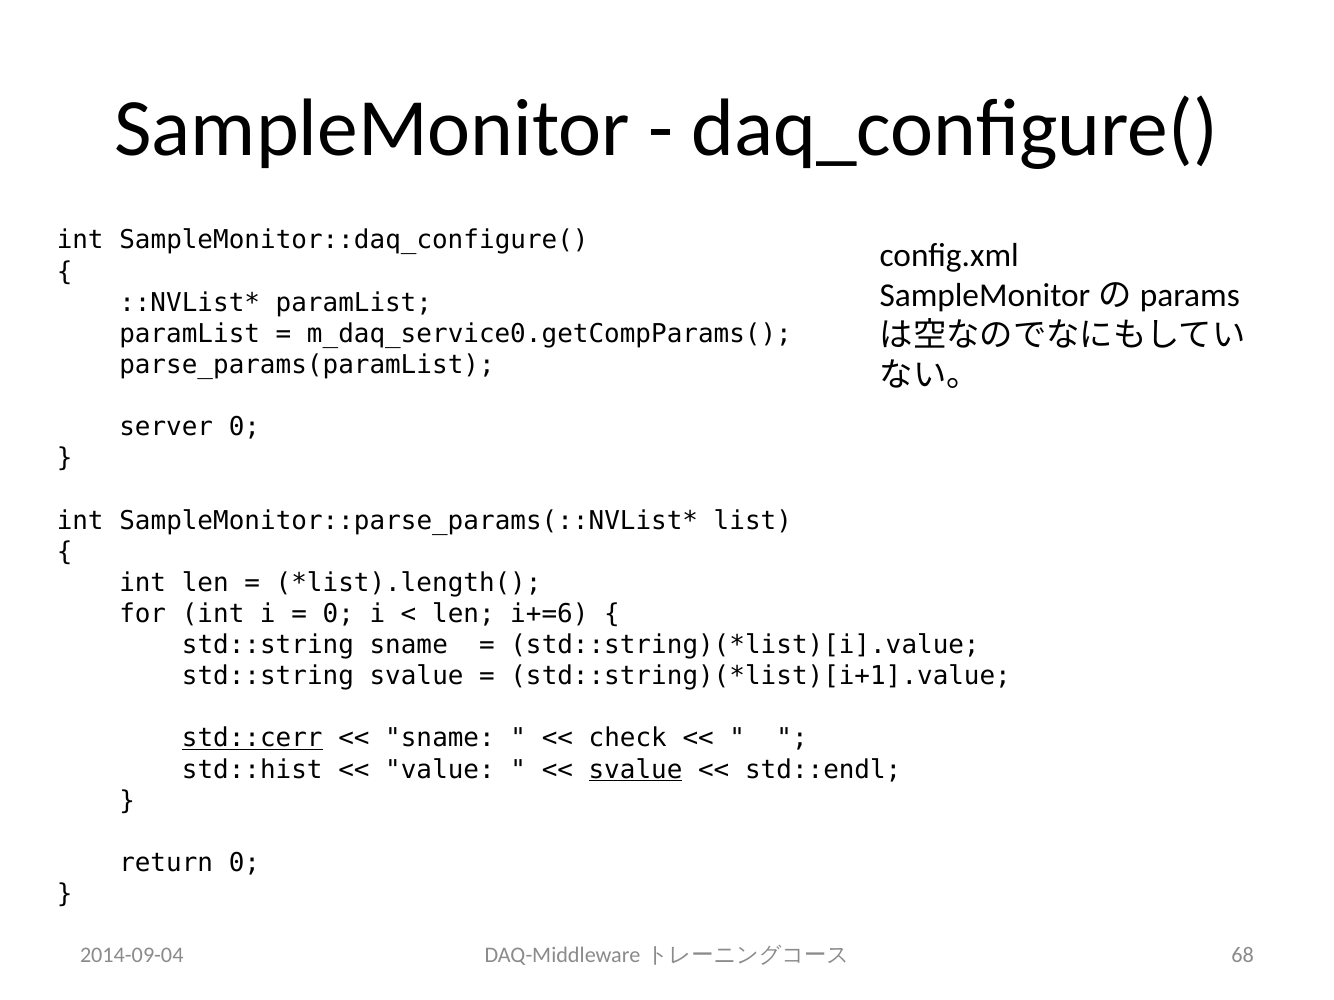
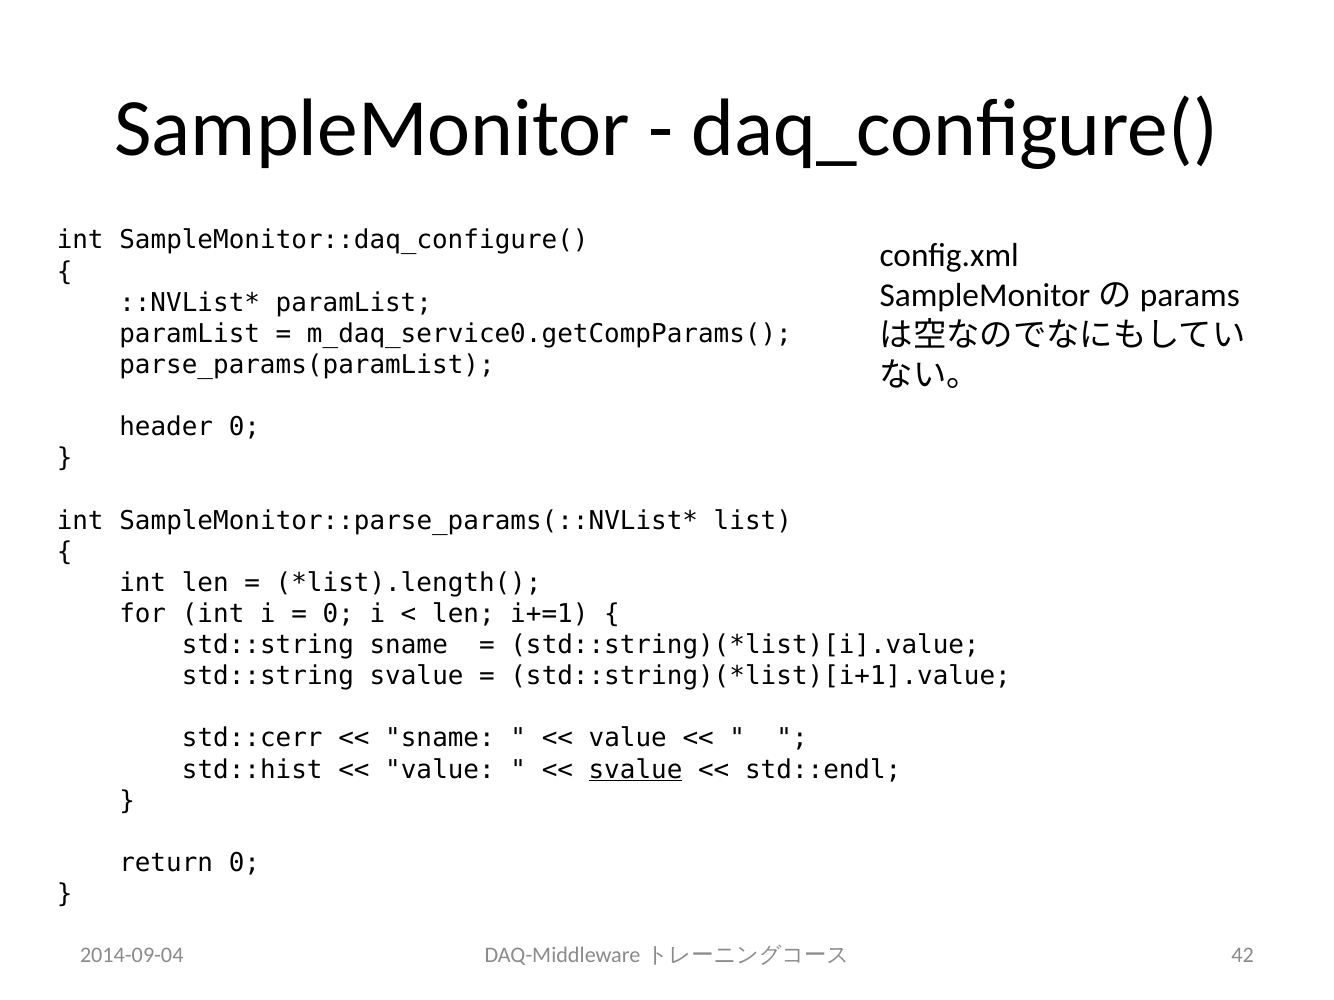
server: server -> header
i+=6: i+=6 -> i+=1
std::cerr underline: present -> none
check at (628, 739): check -> value
68: 68 -> 42
